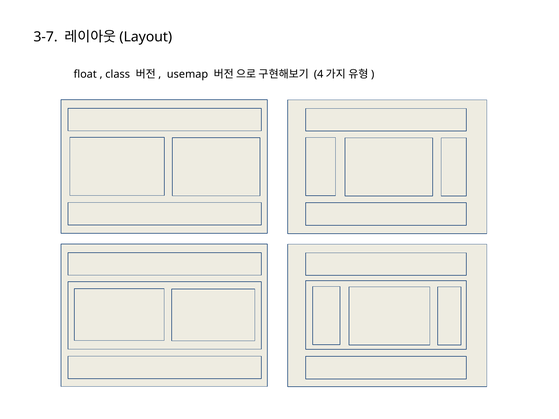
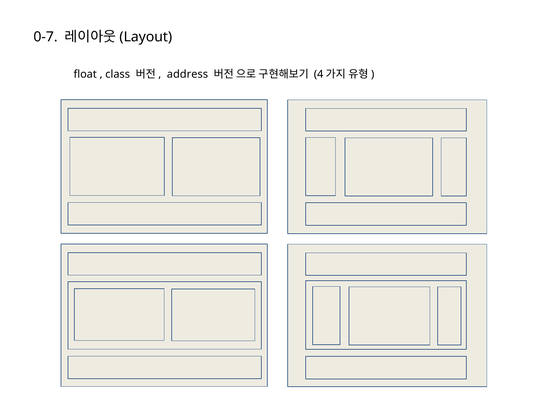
3-7: 3-7 -> 0-7
usemap: usemap -> address
